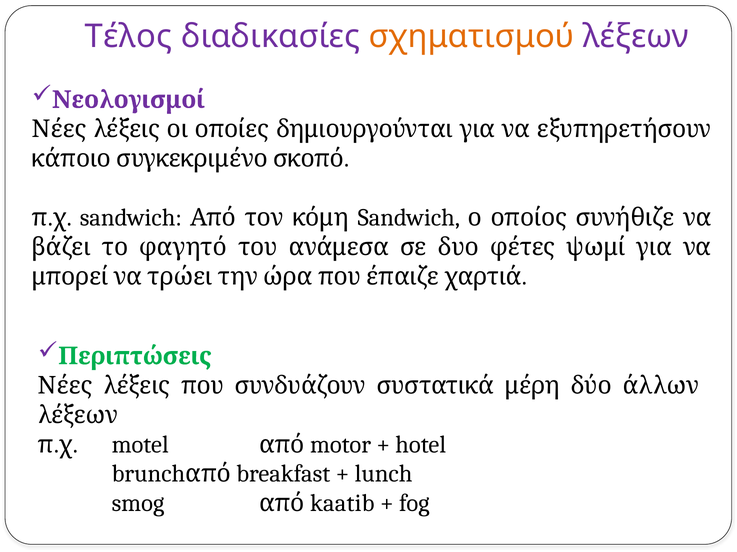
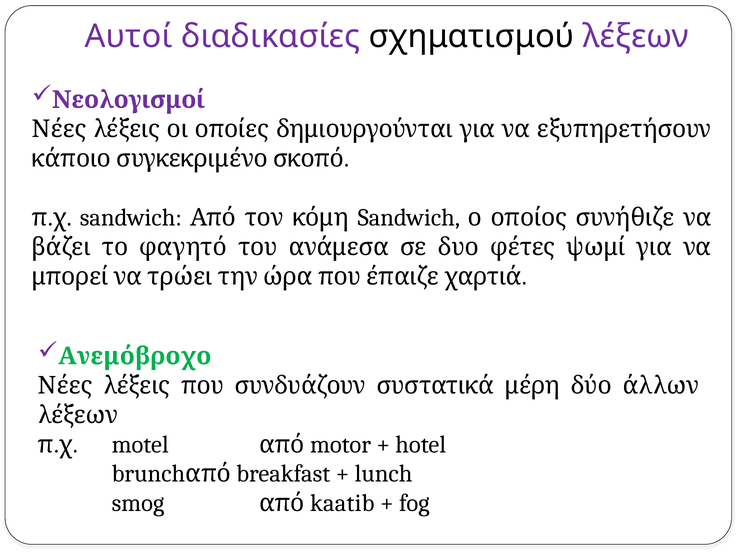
Τέλος: Τέλος -> Αυτοί
σχηματισμού colour: orange -> black
Περιπτώσεις: Περιπτώσεις -> Ανεμόβροχο
